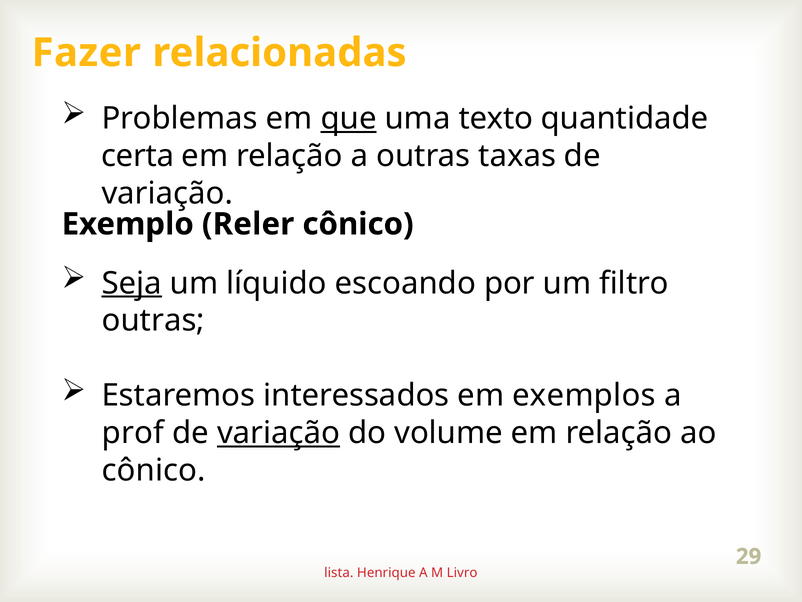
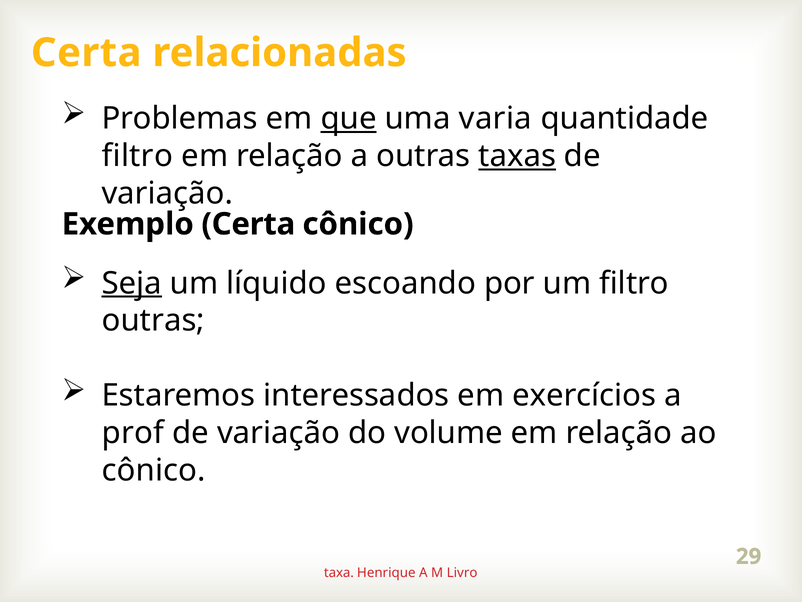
Fazer at (86, 53): Fazer -> Certa
texto: texto -> varia
certa at (138, 156): certa -> filtro
taxas underline: none -> present
Exemplo Reler: Reler -> Certa
exemplos: exemplos -> exercícios
variação at (279, 433) underline: present -> none
lista: lista -> taxa
